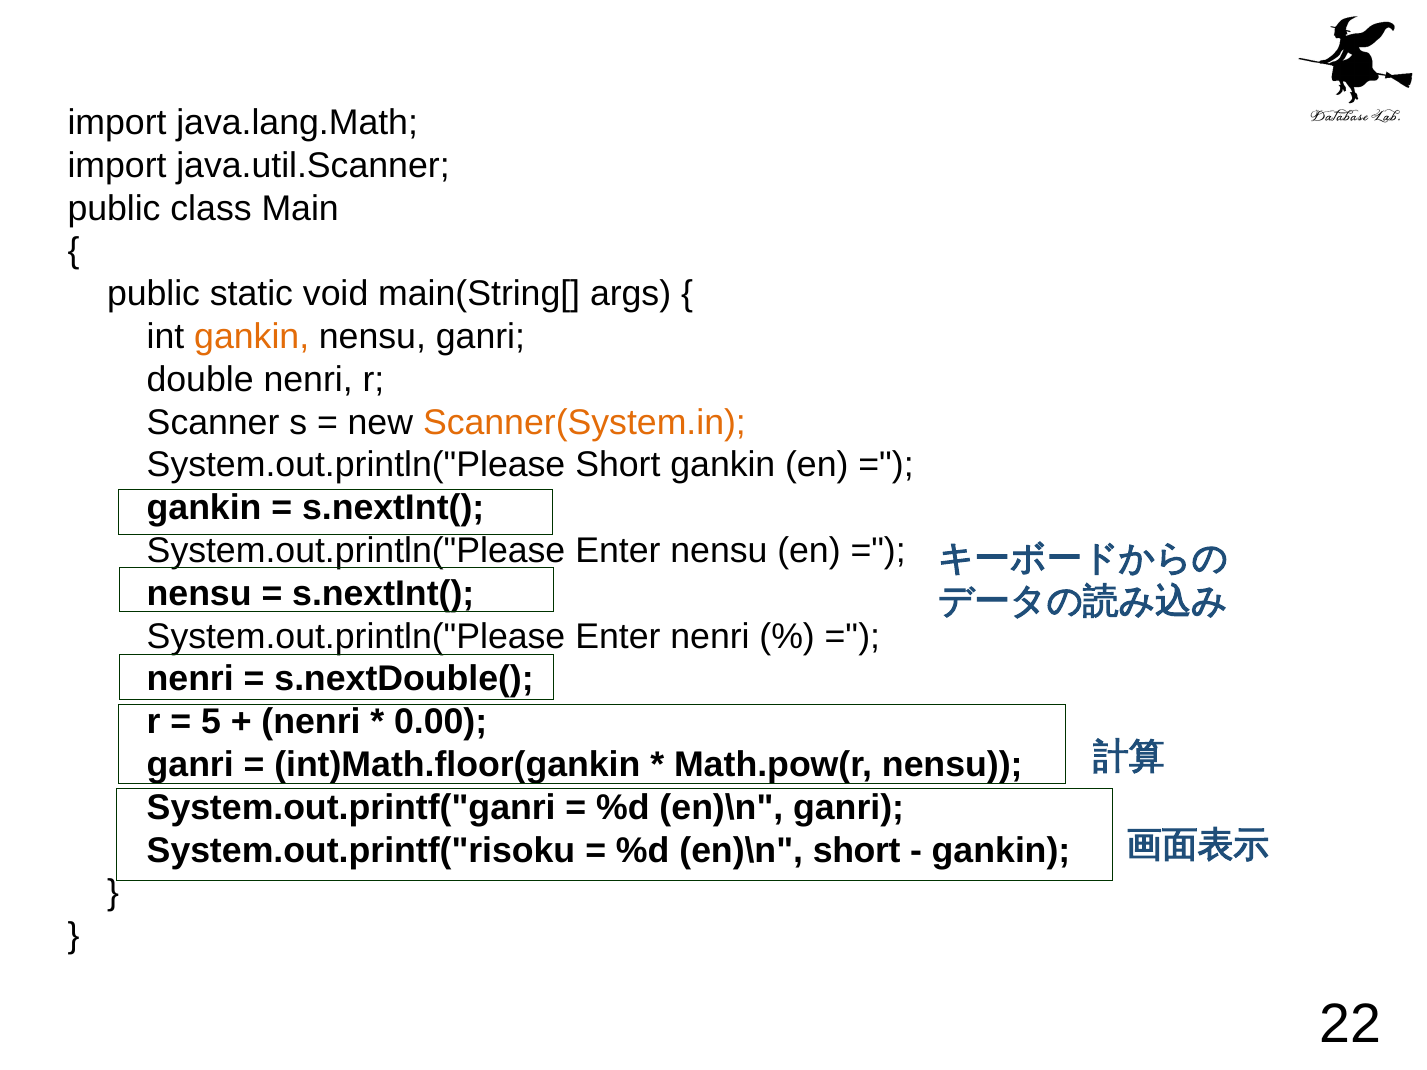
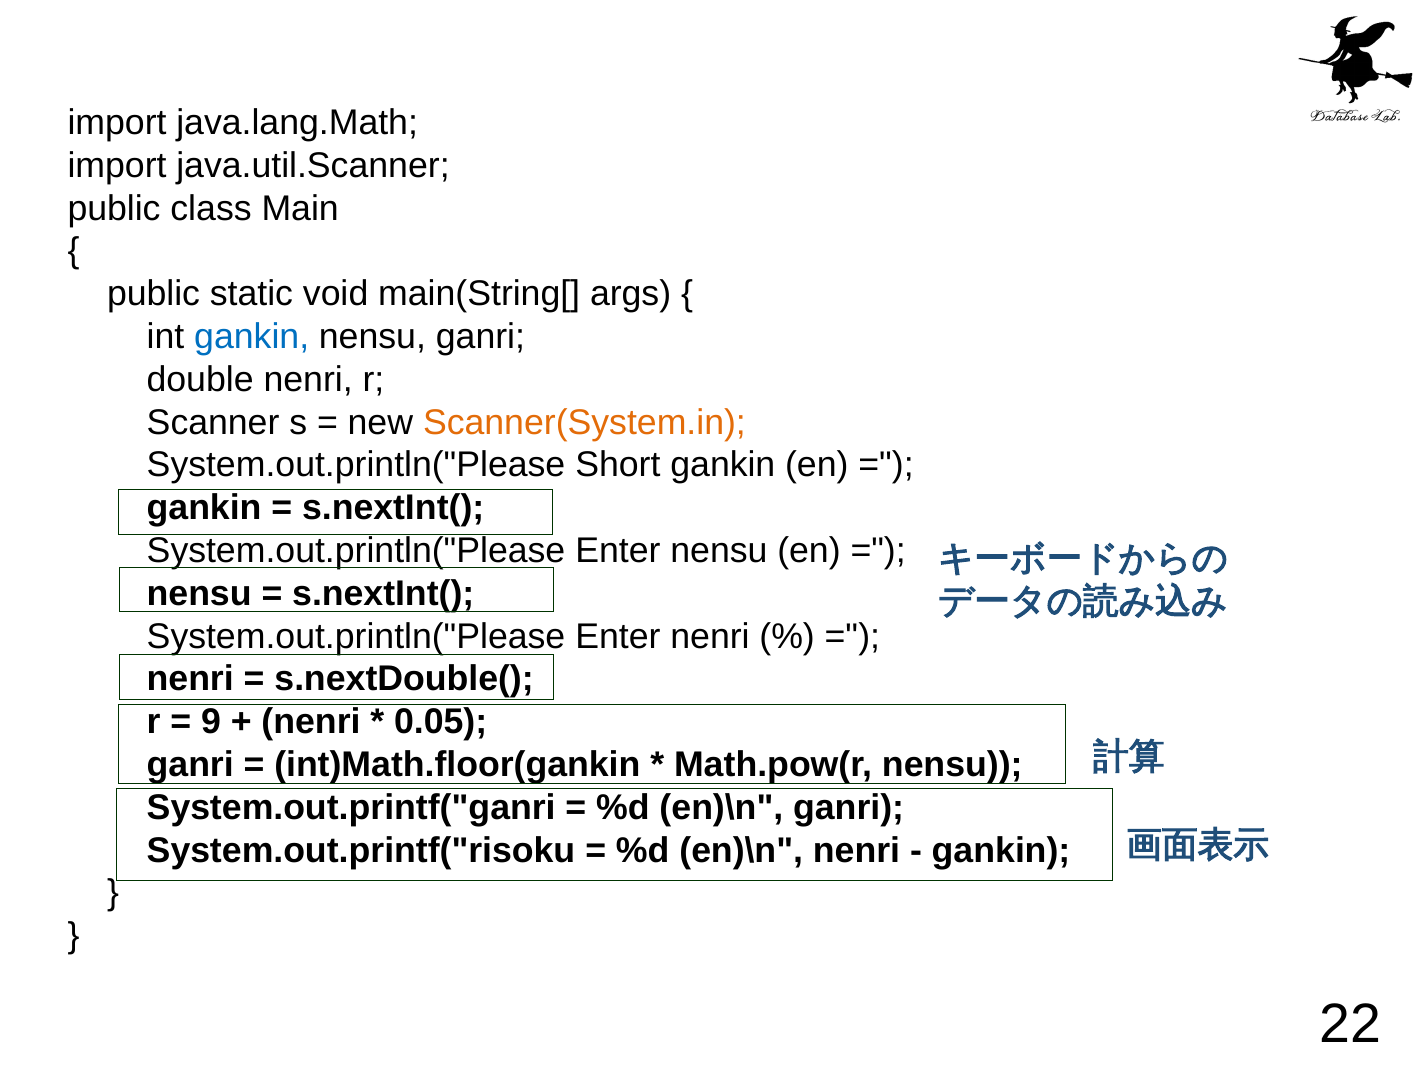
gankin at (252, 337) colour: orange -> blue
5: 5 -> 9
0.00: 0.00 -> 0.05
en)\n short: short -> nenri
